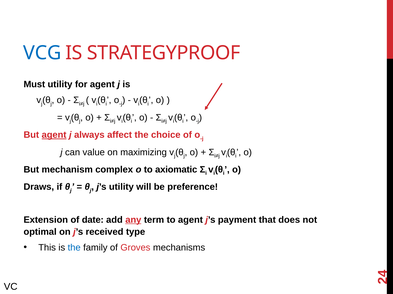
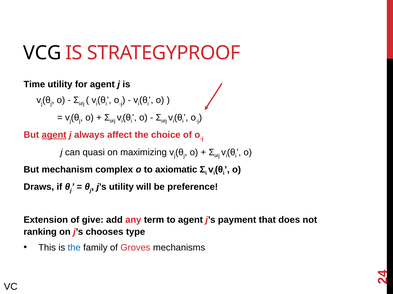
VCG colour: blue -> black
Must: Must -> Time
value: value -> quasi
date: date -> give
any underline: present -> none
optimal: optimal -> ranking
received: received -> chooses
